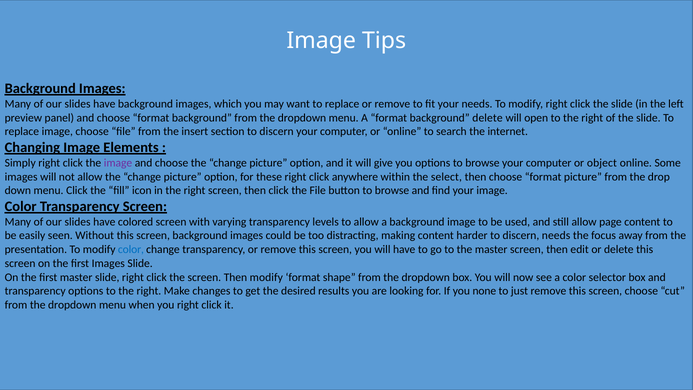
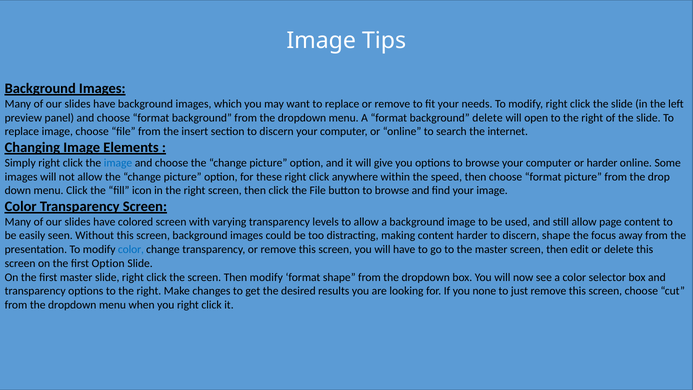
image at (118, 163) colour: purple -> blue
or object: object -> harder
select: select -> speed
discern needs: needs -> shape
first Images: Images -> Option
